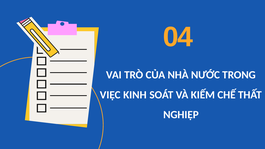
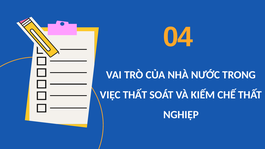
VIỆC KINH: KINH -> THẤT
